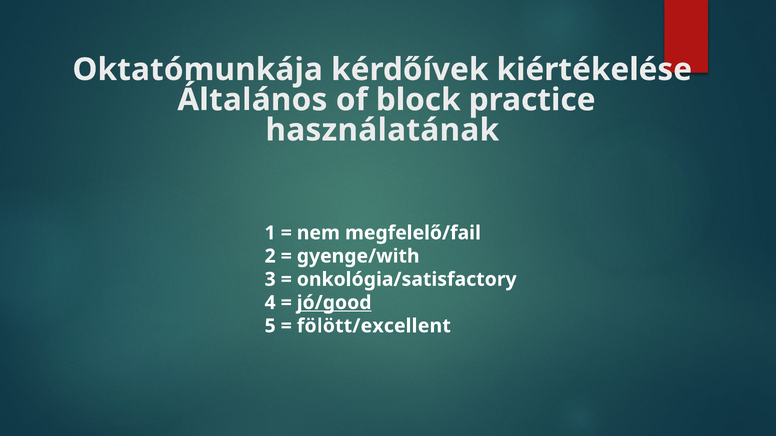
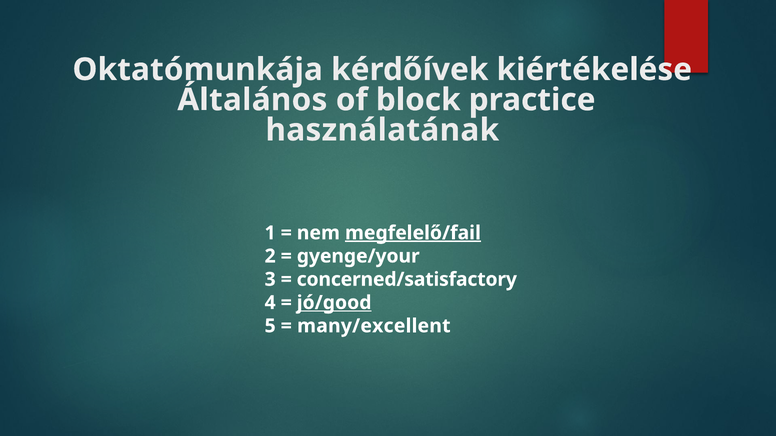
megfelelő/fail underline: none -> present
gyenge/with: gyenge/with -> gyenge/your
onkológia/satisfactory: onkológia/satisfactory -> concerned/satisfactory
fölött/excellent: fölött/excellent -> many/excellent
